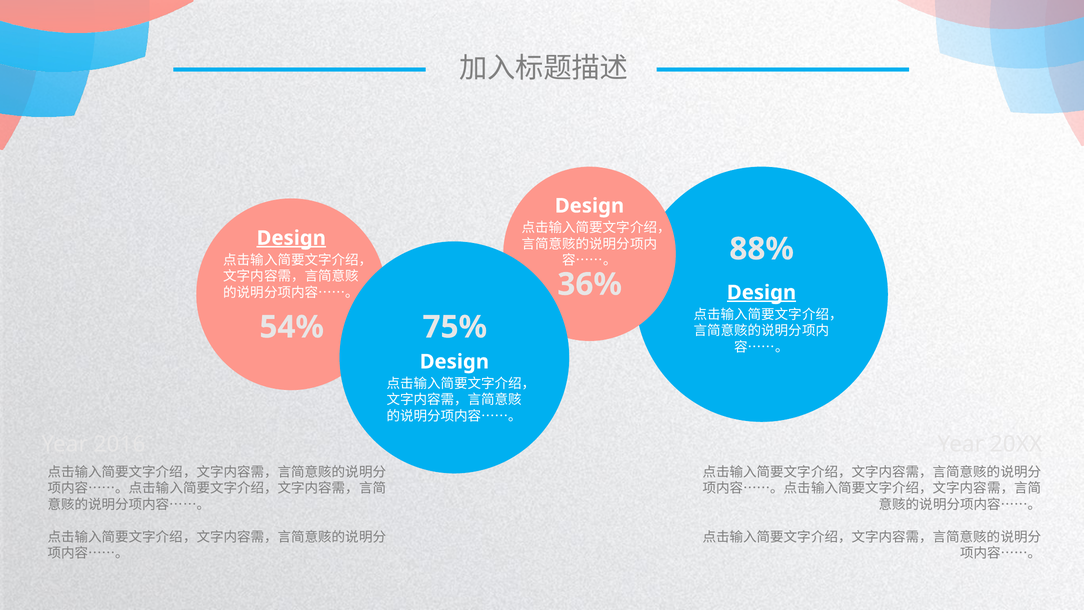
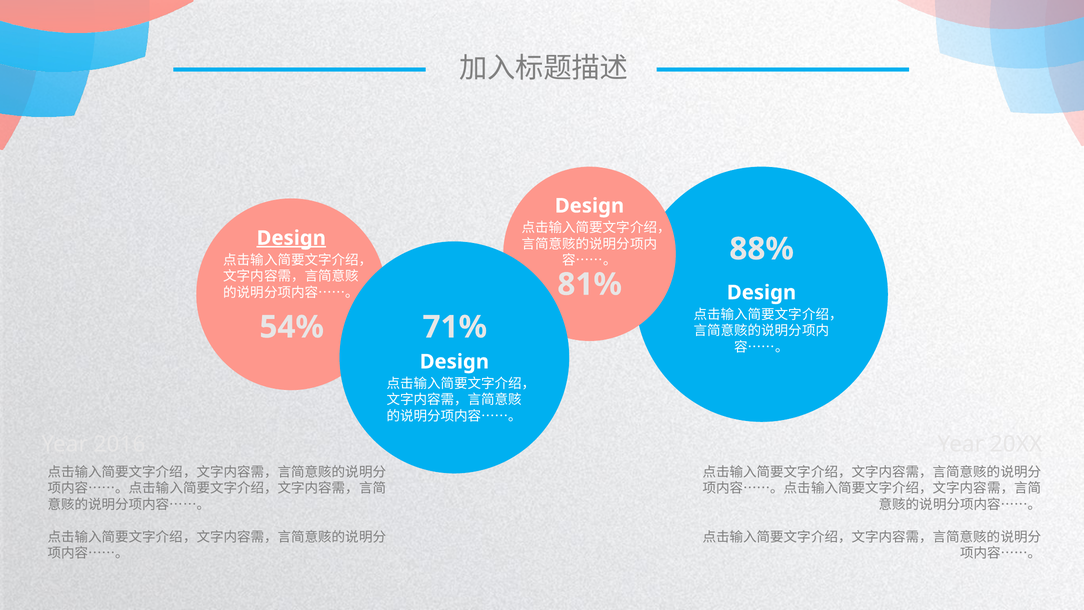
36%: 36% -> 81%
Design at (762, 293) underline: present -> none
75%: 75% -> 71%
